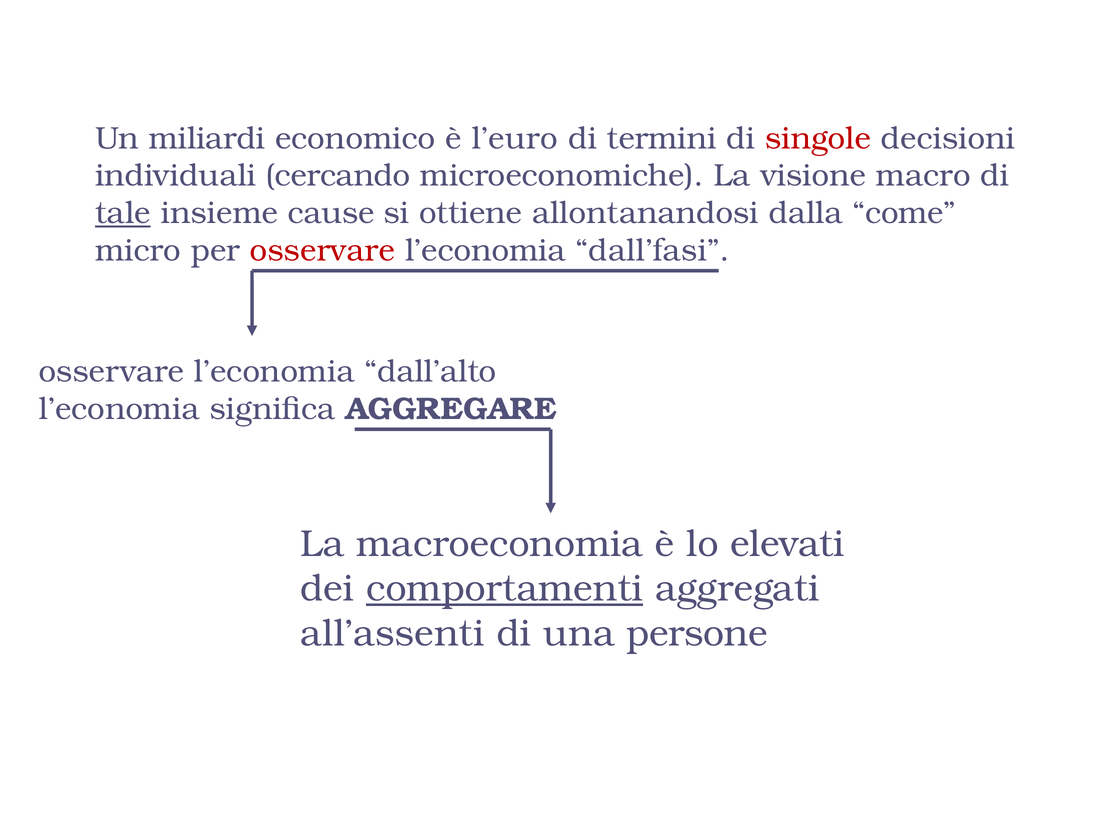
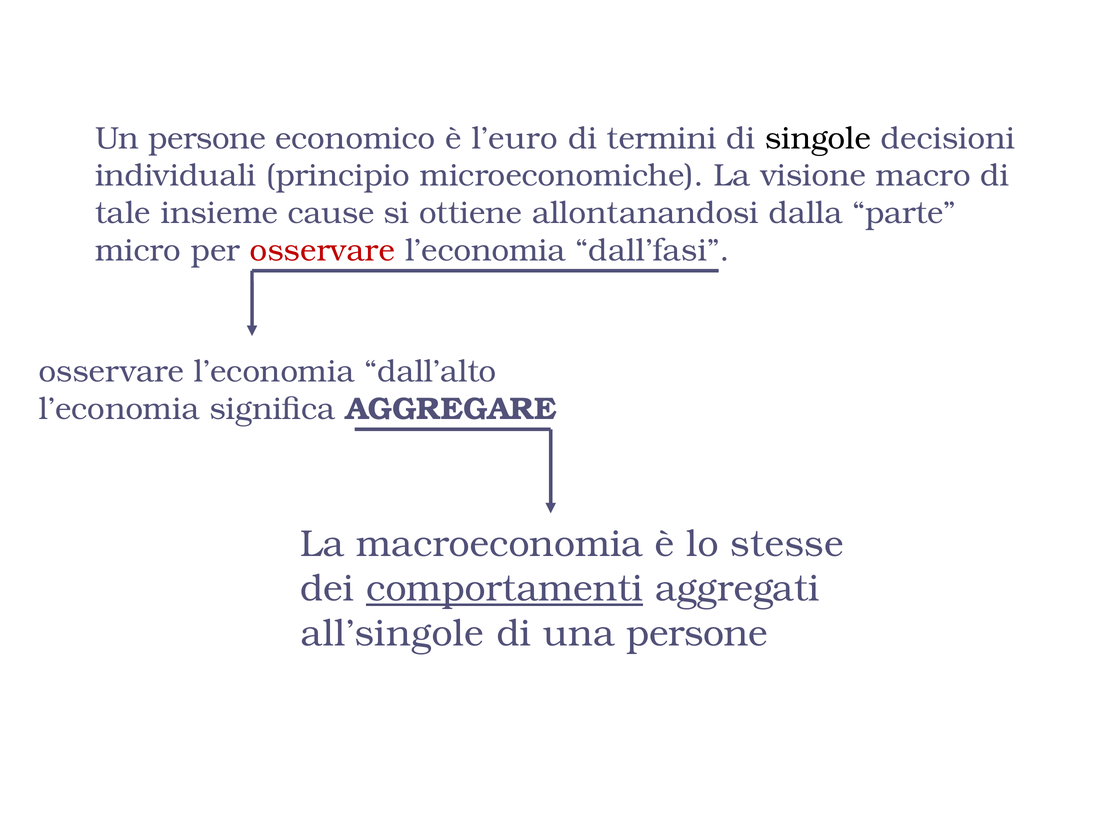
Un miliardi: miliardi -> persone
singole colour: red -> black
cercando: cercando -> principio
tale underline: present -> none
come: come -> parte
elevati: elevati -> stesse
all’assenti: all’assenti -> all’singole
